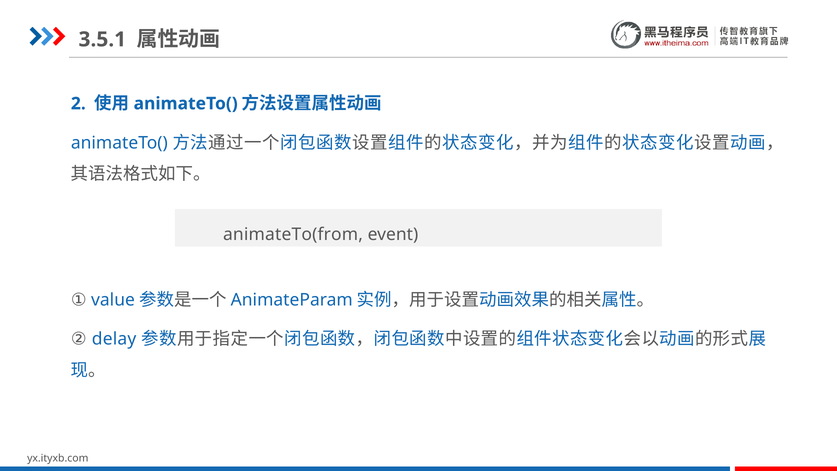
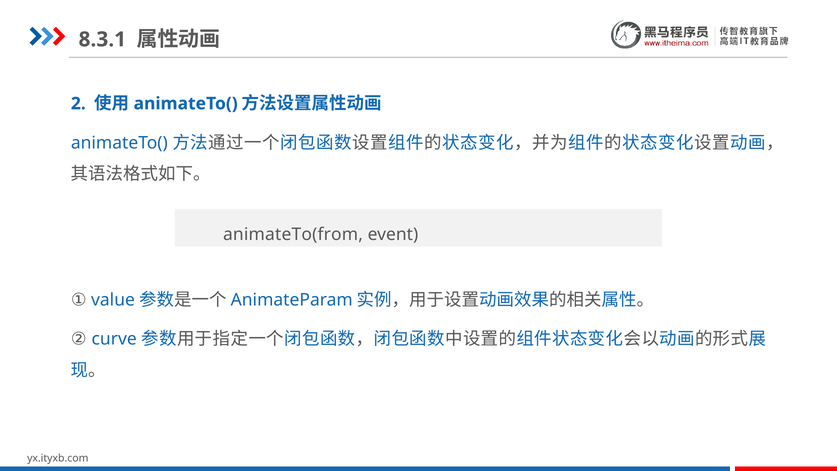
3.5.1: 3.5.1 -> 8.3.1
delay: delay -> curve
